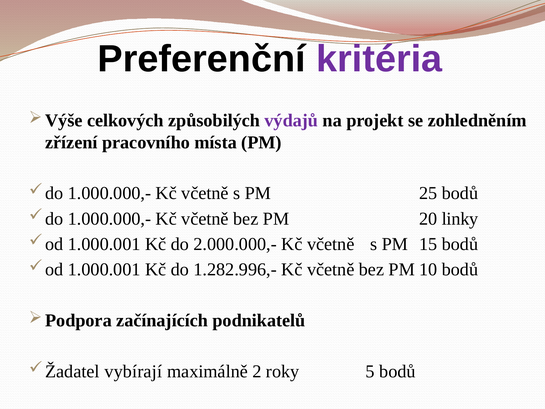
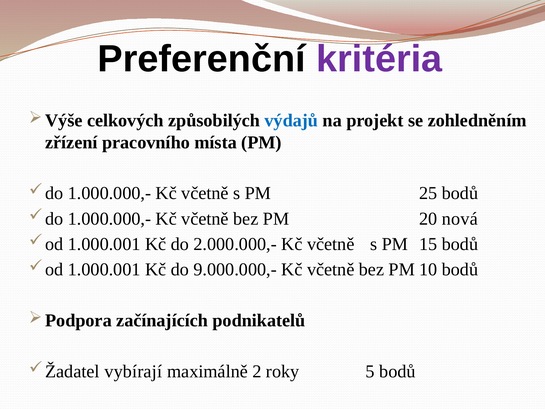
výdajů colour: purple -> blue
linky: linky -> nová
1.282.996,-: 1.282.996,- -> 9.000.000,-
